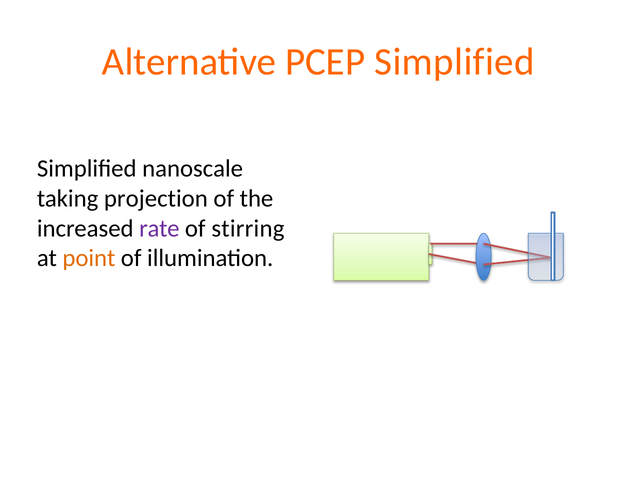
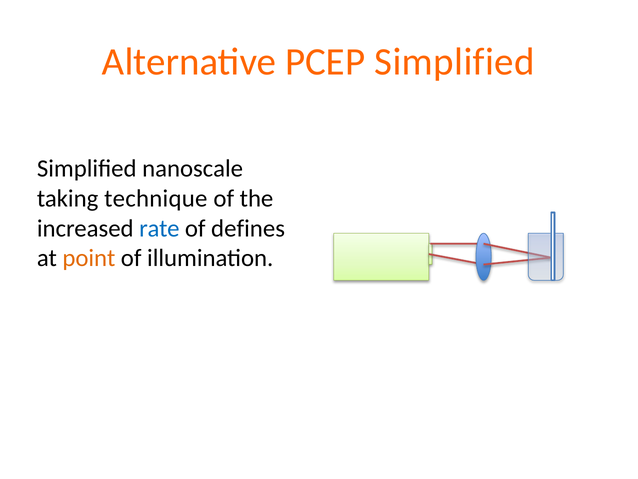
projection: projection -> technique
rate colour: purple -> blue
stirring: stirring -> defines
